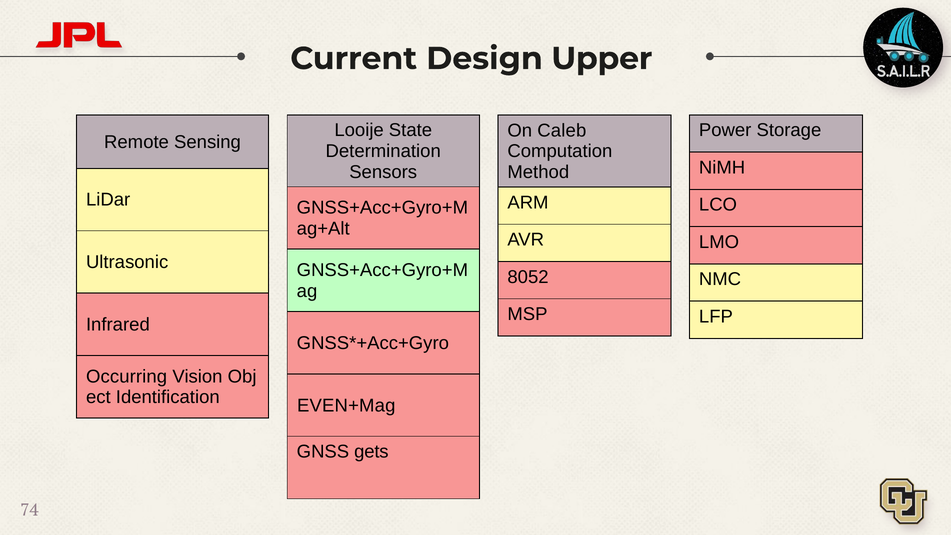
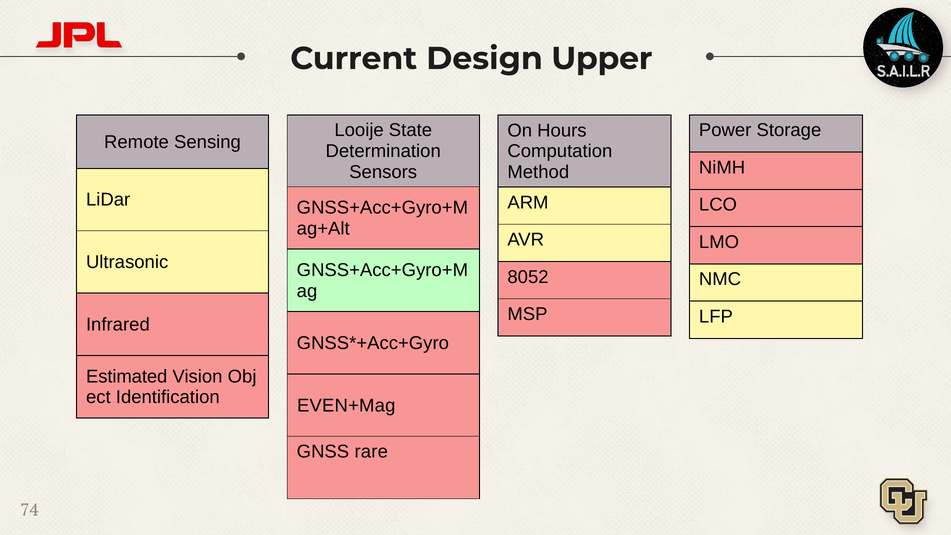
Caleb: Caleb -> Hours
Occurring: Occurring -> Estimated
gets: gets -> rare
